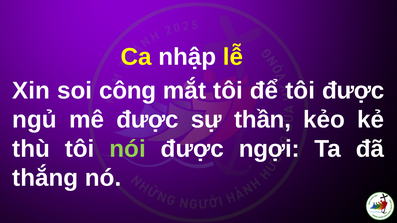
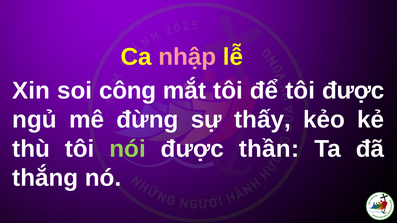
nhập colour: white -> pink
mê được: được -> đừng
thần: thần -> thấy
ngợi: ngợi -> thần
